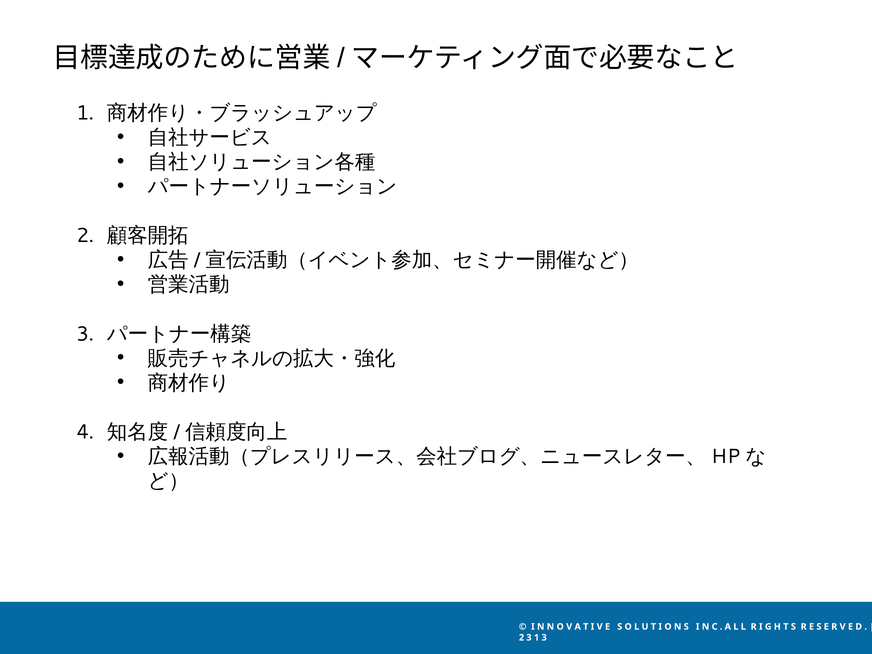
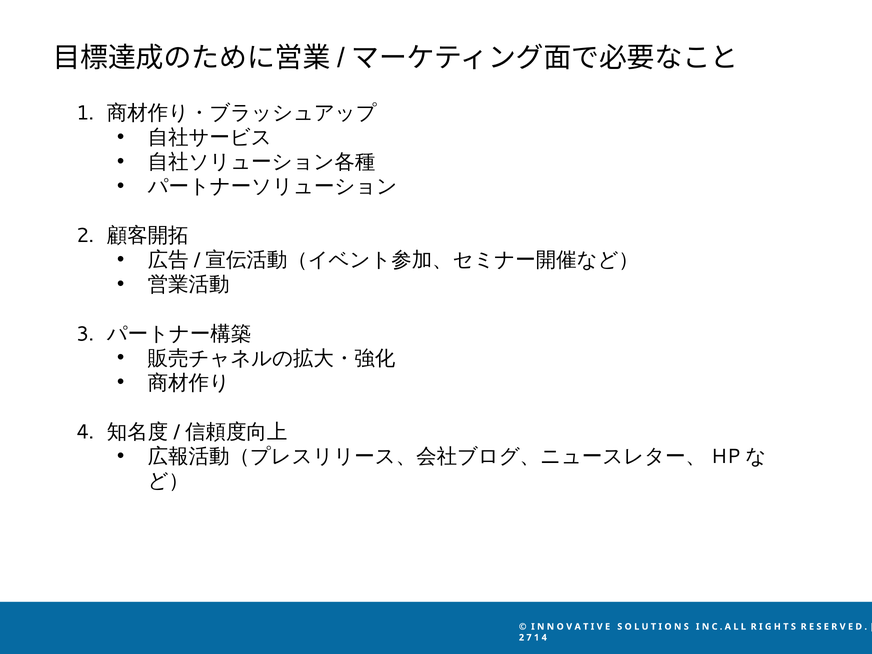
2 3: 3 -> 7
1 3: 3 -> 4
